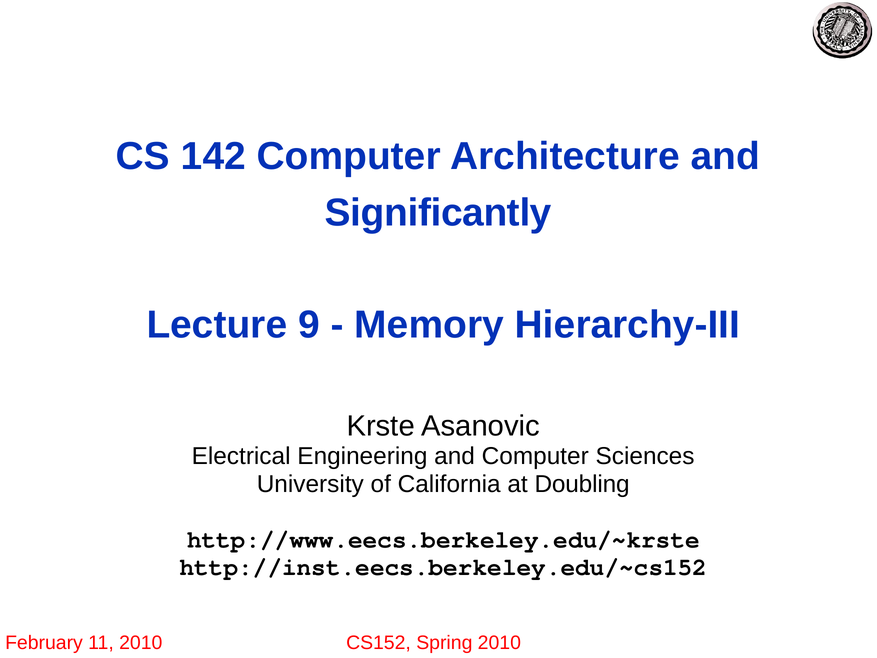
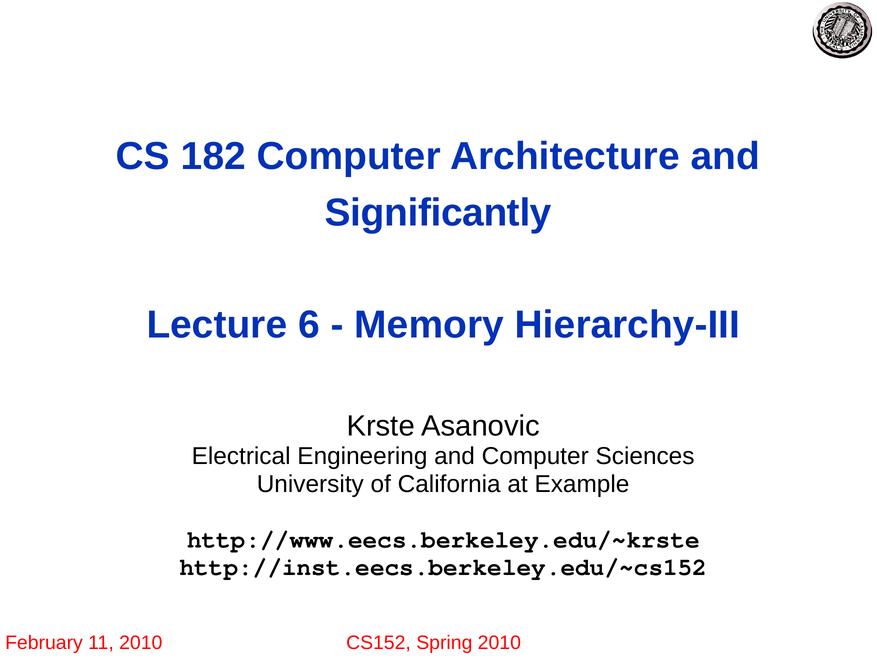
142: 142 -> 182
9: 9 -> 6
Doubling: Doubling -> Example
